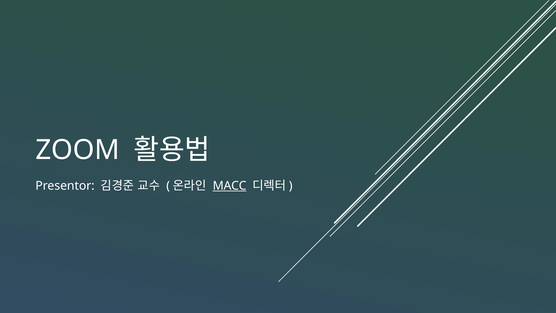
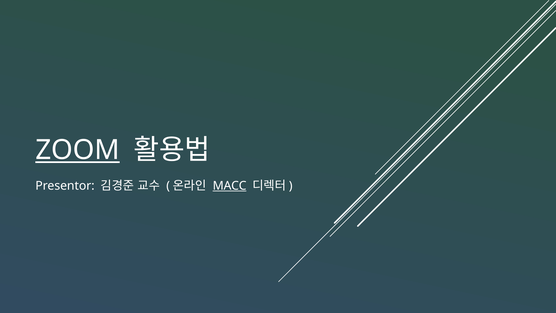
ZOOM underline: none -> present
